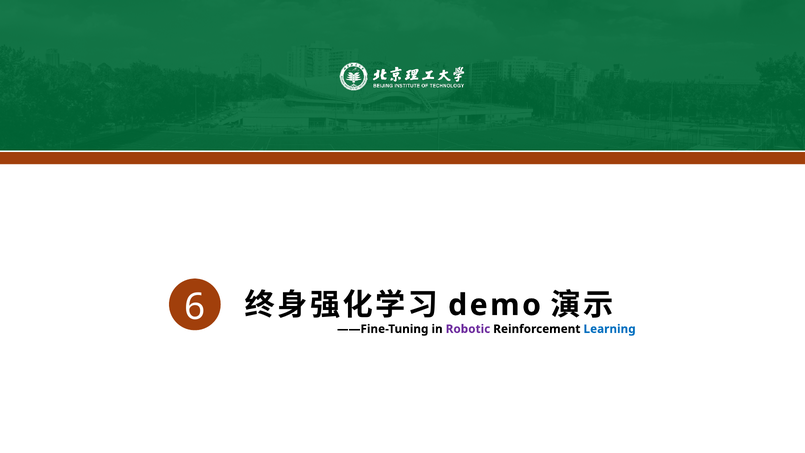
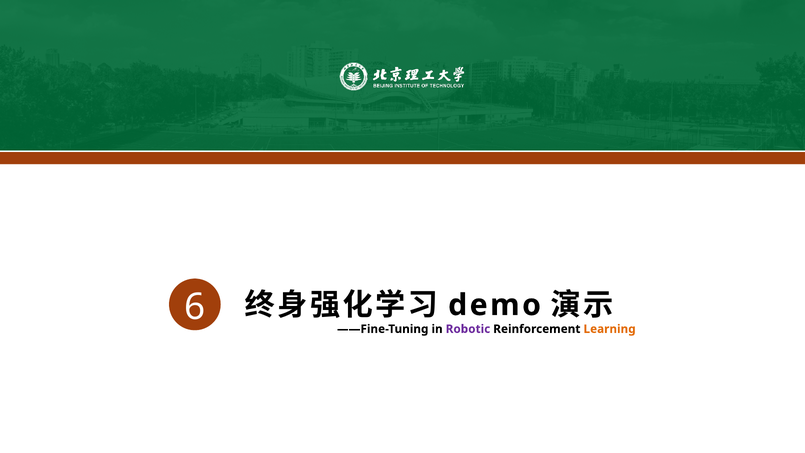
Learning colour: blue -> orange
